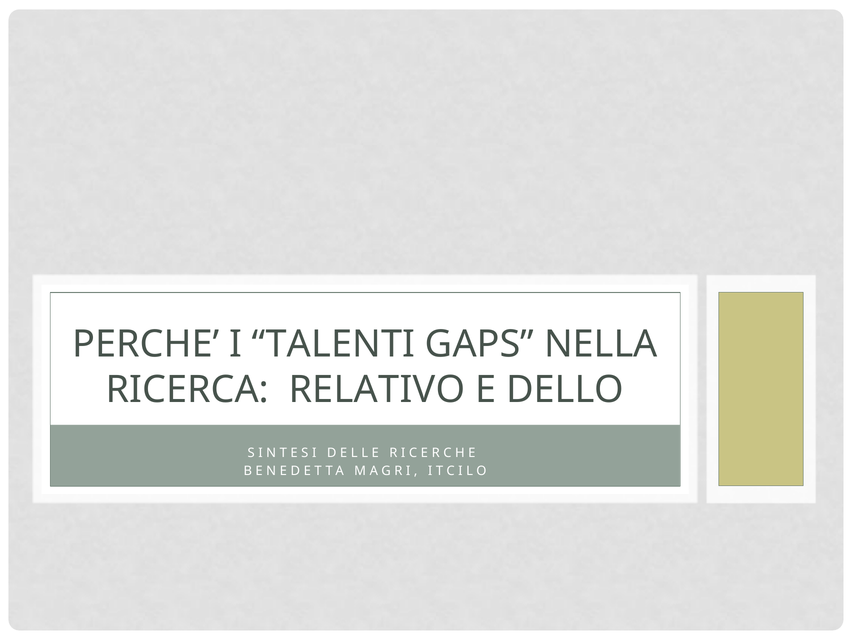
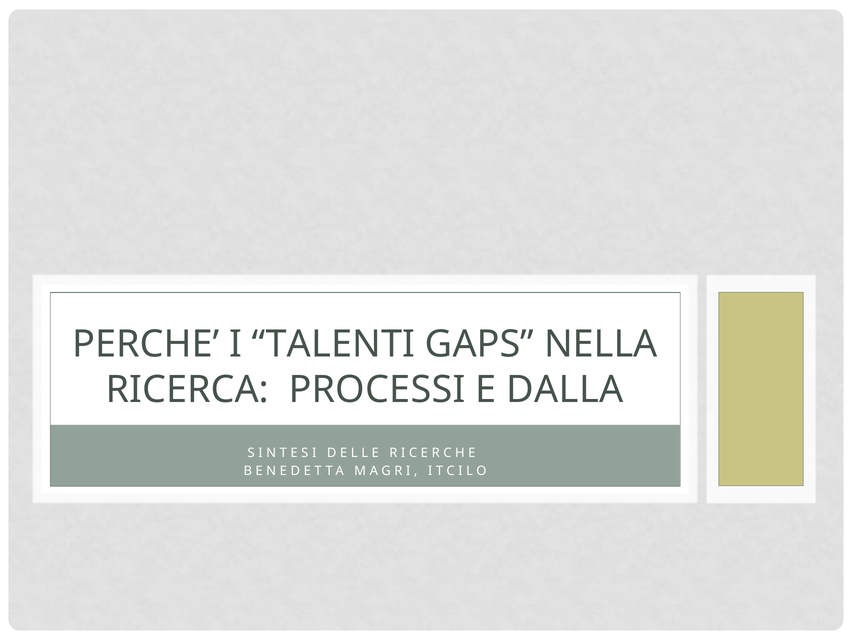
RELATIVO: RELATIVO -> PROCESSI
DELLO: DELLO -> DALLA
